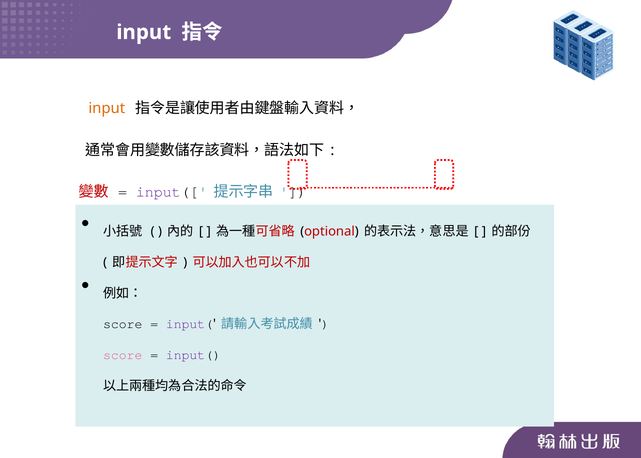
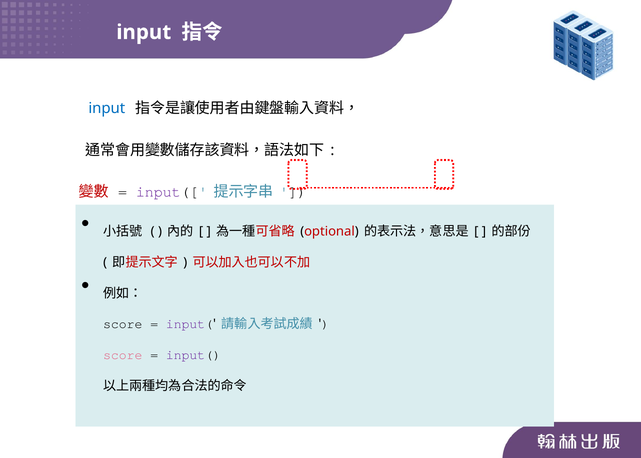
input at (107, 108) colour: orange -> blue
